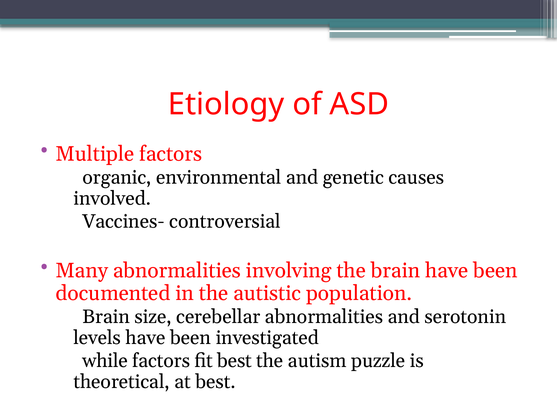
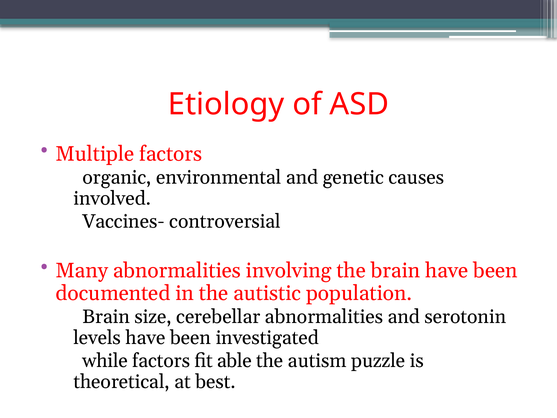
fit best: best -> able
